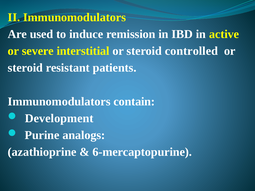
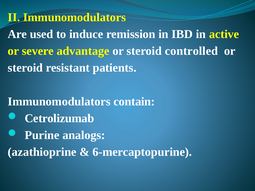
interstitial: interstitial -> advantage
Development: Development -> Cetrolizumab
